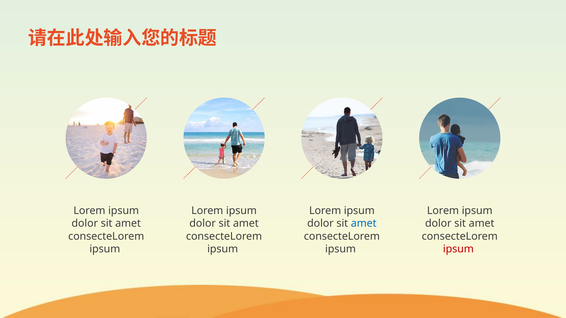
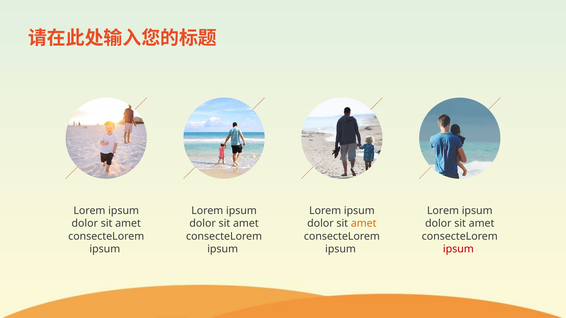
amet at (364, 224) colour: blue -> orange
